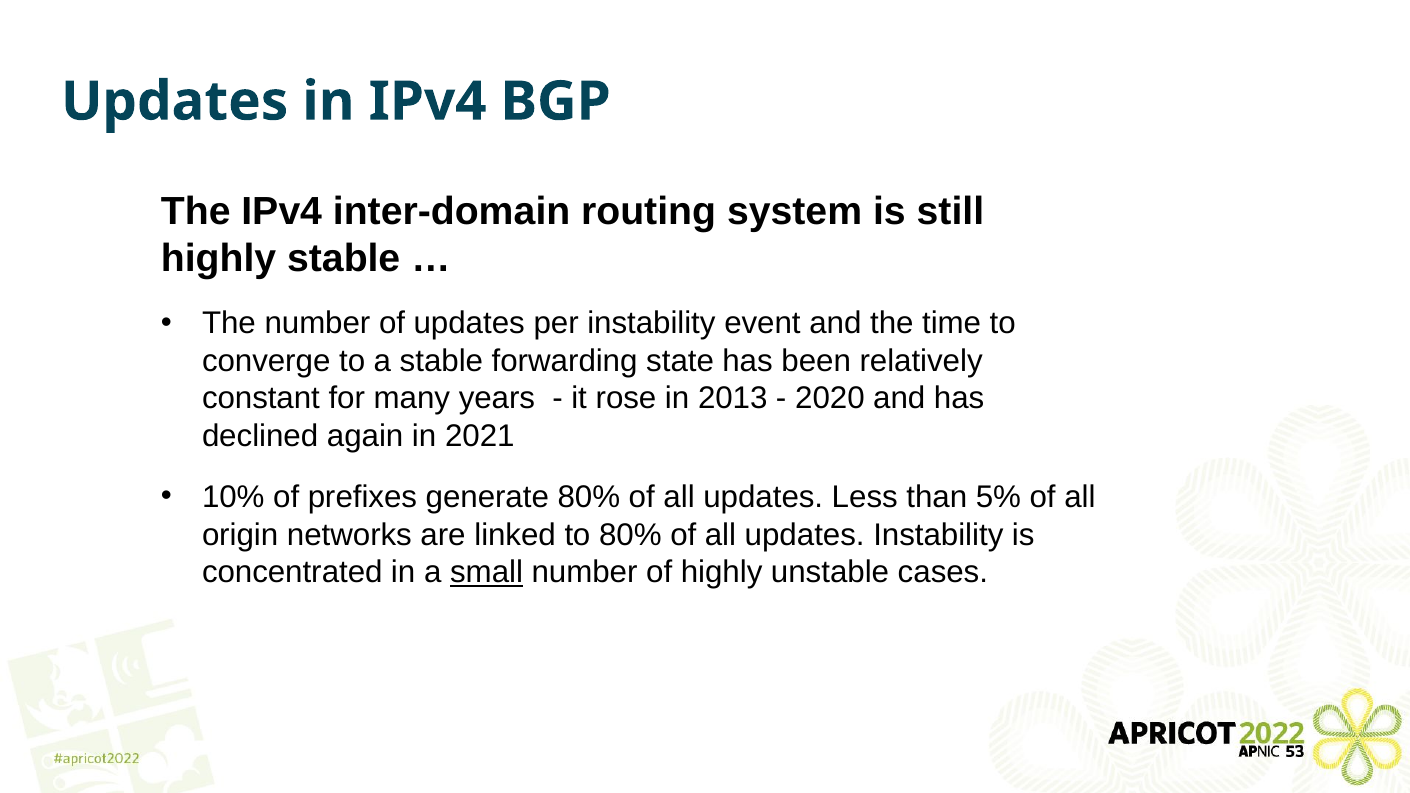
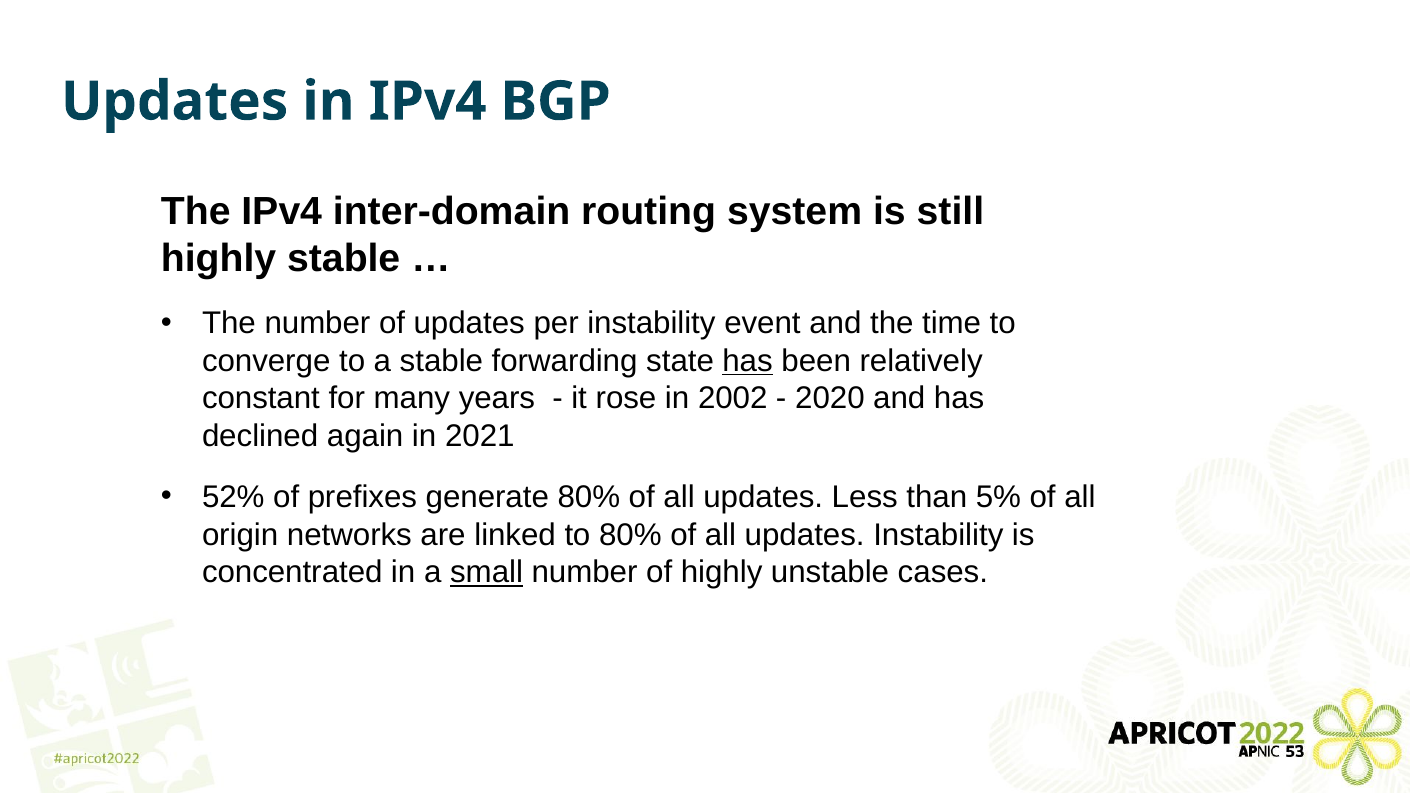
has at (748, 361) underline: none -> present
2013: 2013 -> 2002
10%: 10% -> 52%
